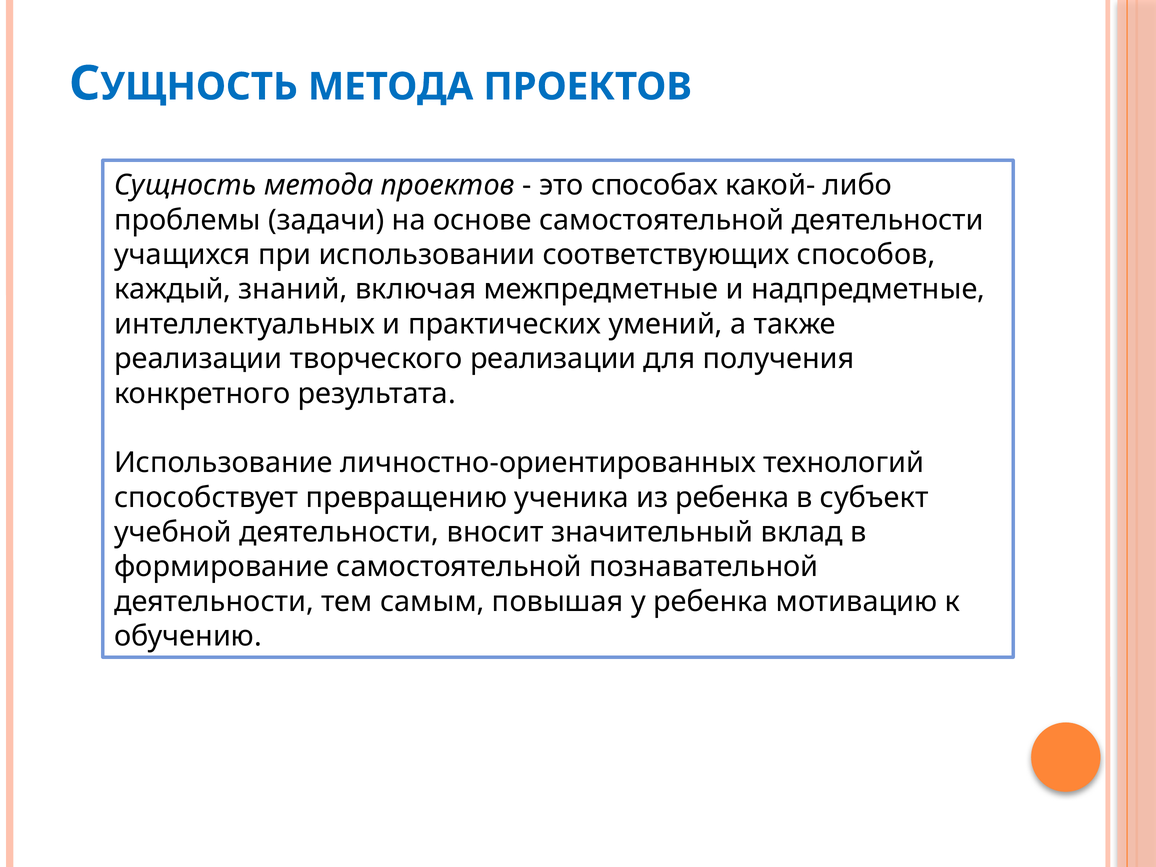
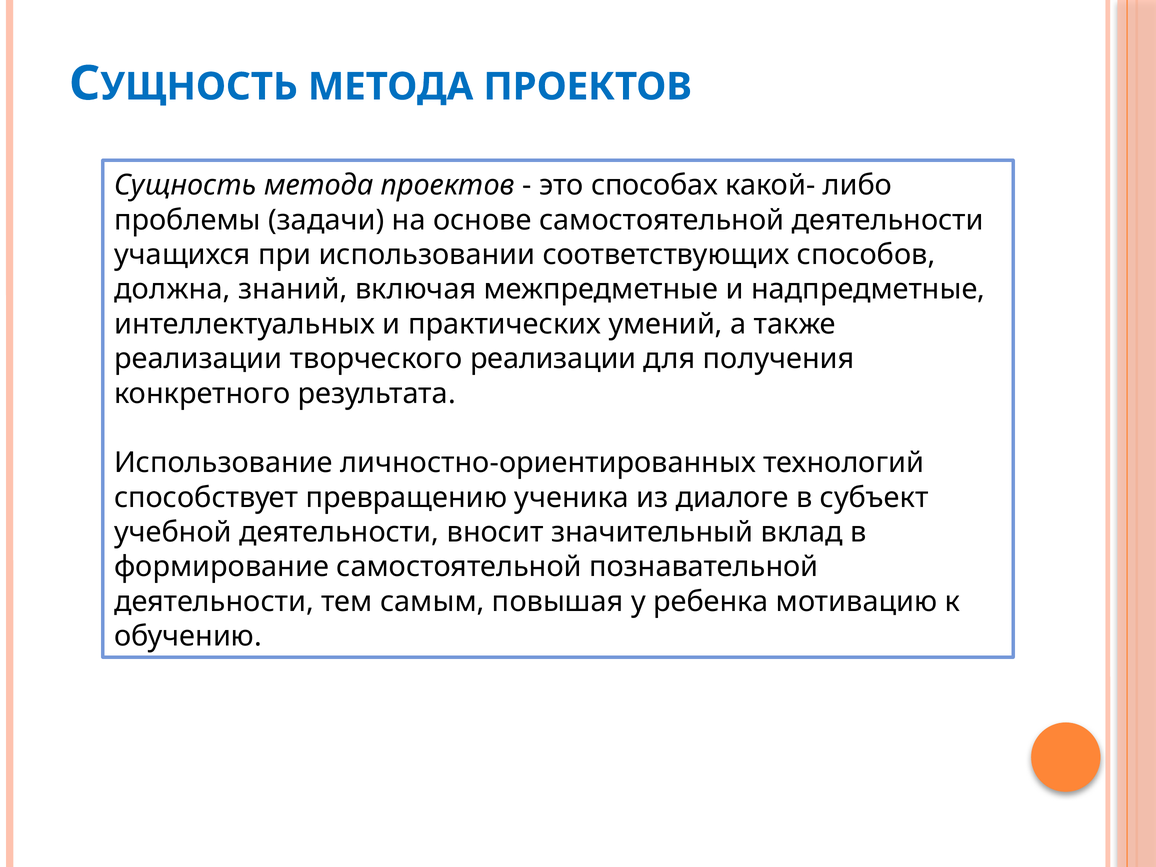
каждый: каждый -> должна
из ребенка: ребенка -> диалоге
